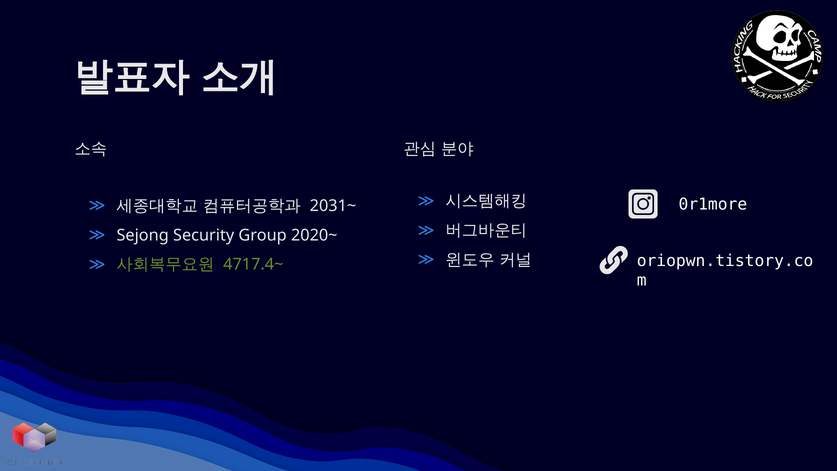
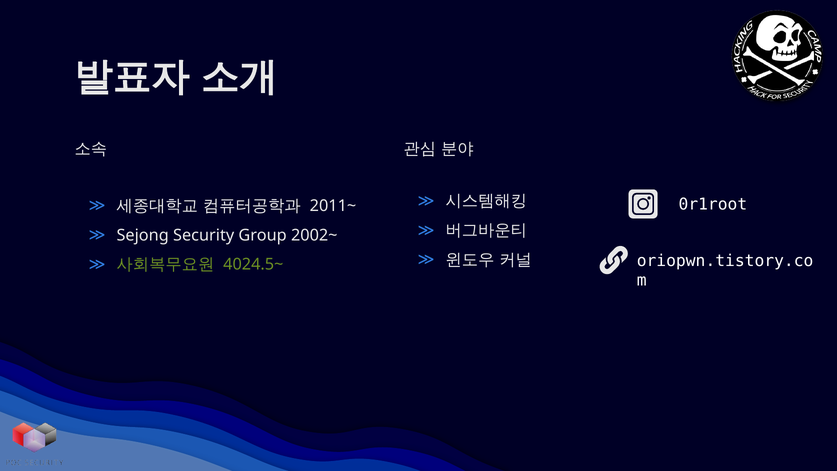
0r1more: 0r1more -> 0r1root
2031~: 2031~ -> 2011~
2020~: 2020~ -> 2002~
4717.4~: 4717.4~ -> 4024.5~
